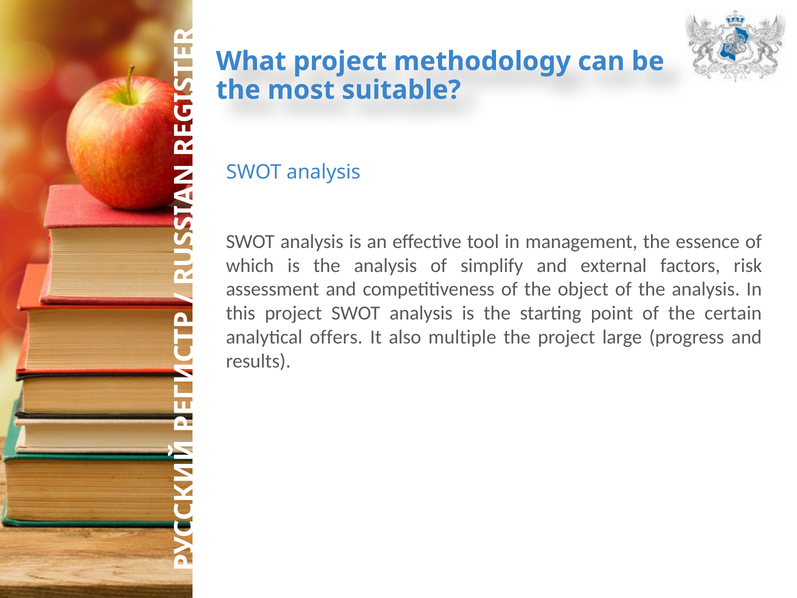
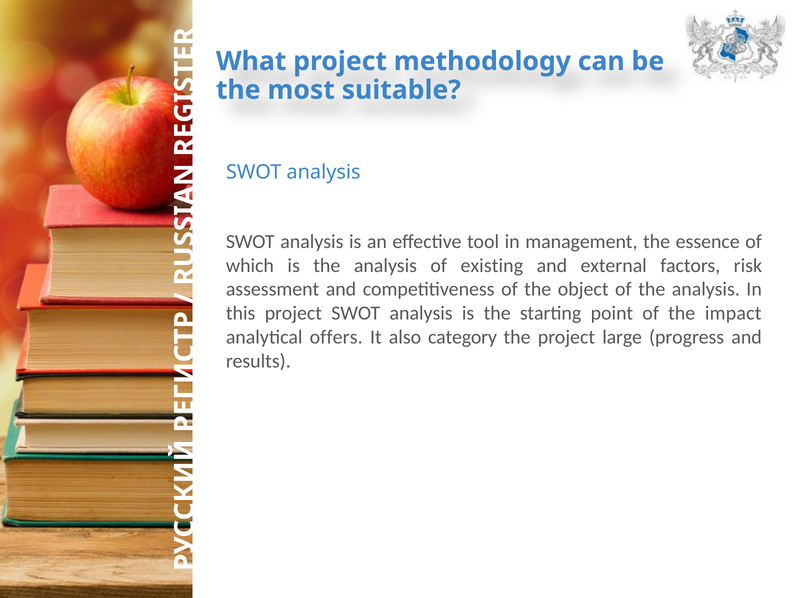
simplify: simplify -> existing
certain: certain -> impact
multiple: multiple -> category
